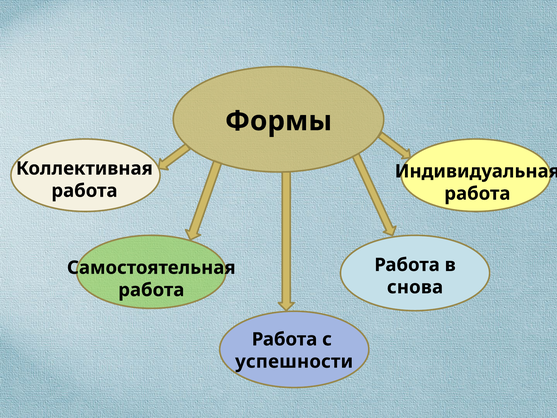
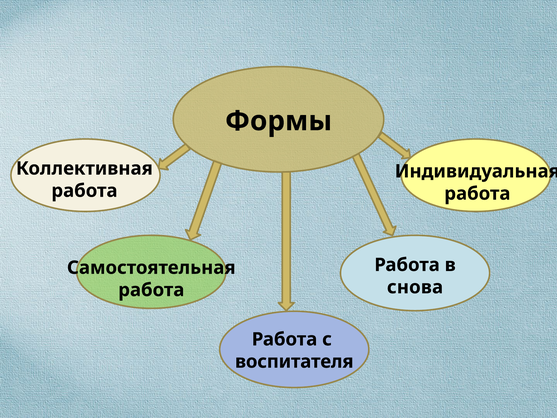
успешности: успешности -> воспитателя
